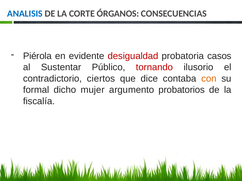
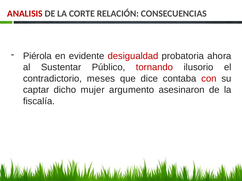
ANALISIS colour: blue -> red
ÓRGANOS: ÓRGANOS -> RELACIÓN
casos: casos -> ahora
ciertos: ciertos -> meses
con colour: orange -> red
formal: formal -> captar
probatorios: probatorios -> asesinaron
